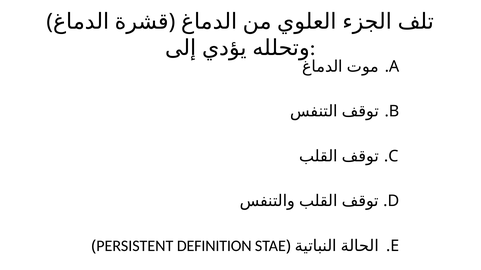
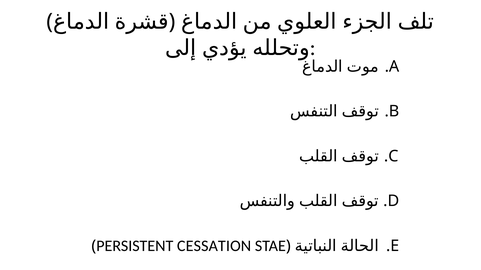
DEFINITION: DEFINITION -> CESSATION
